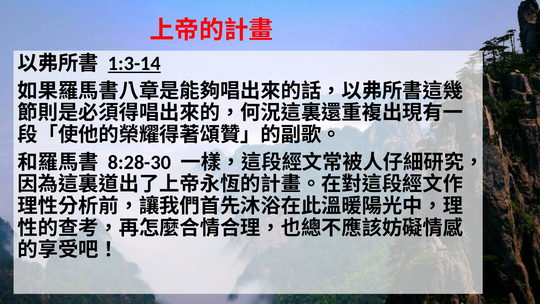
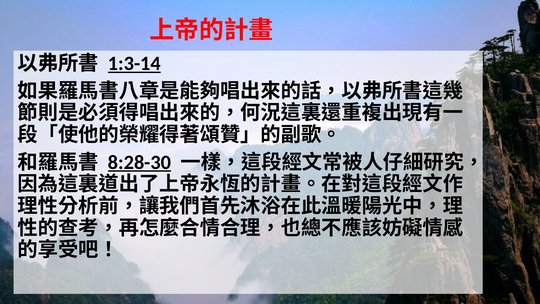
8:28-30 underline: none -> present
